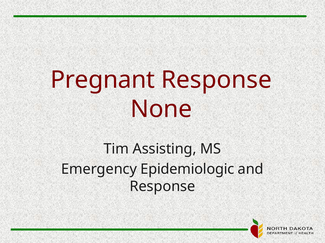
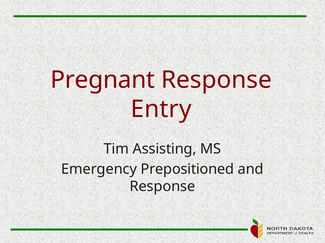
None: None -> Entry
Epidemiologic: Epidemiologic -> Prepositioned
